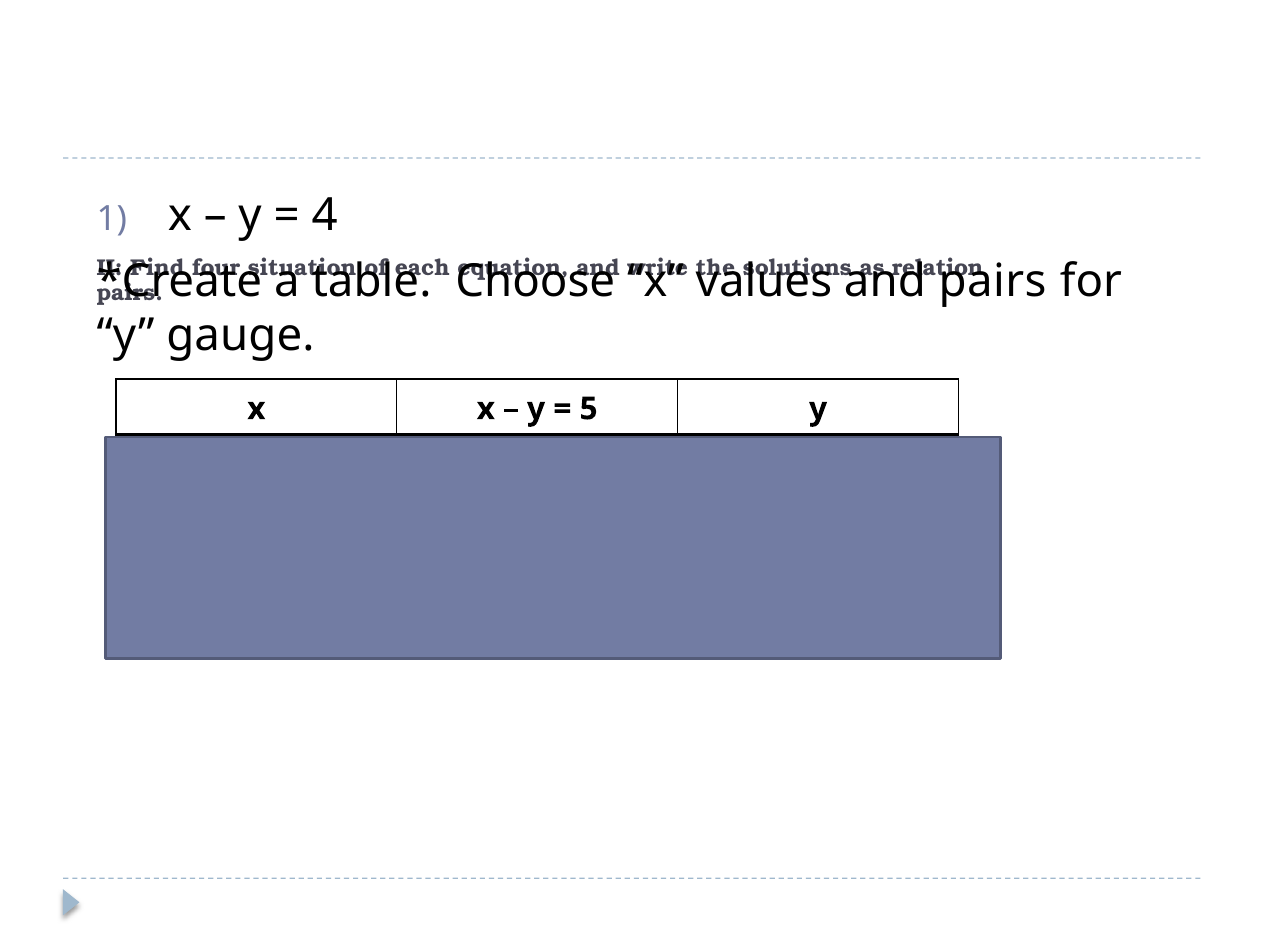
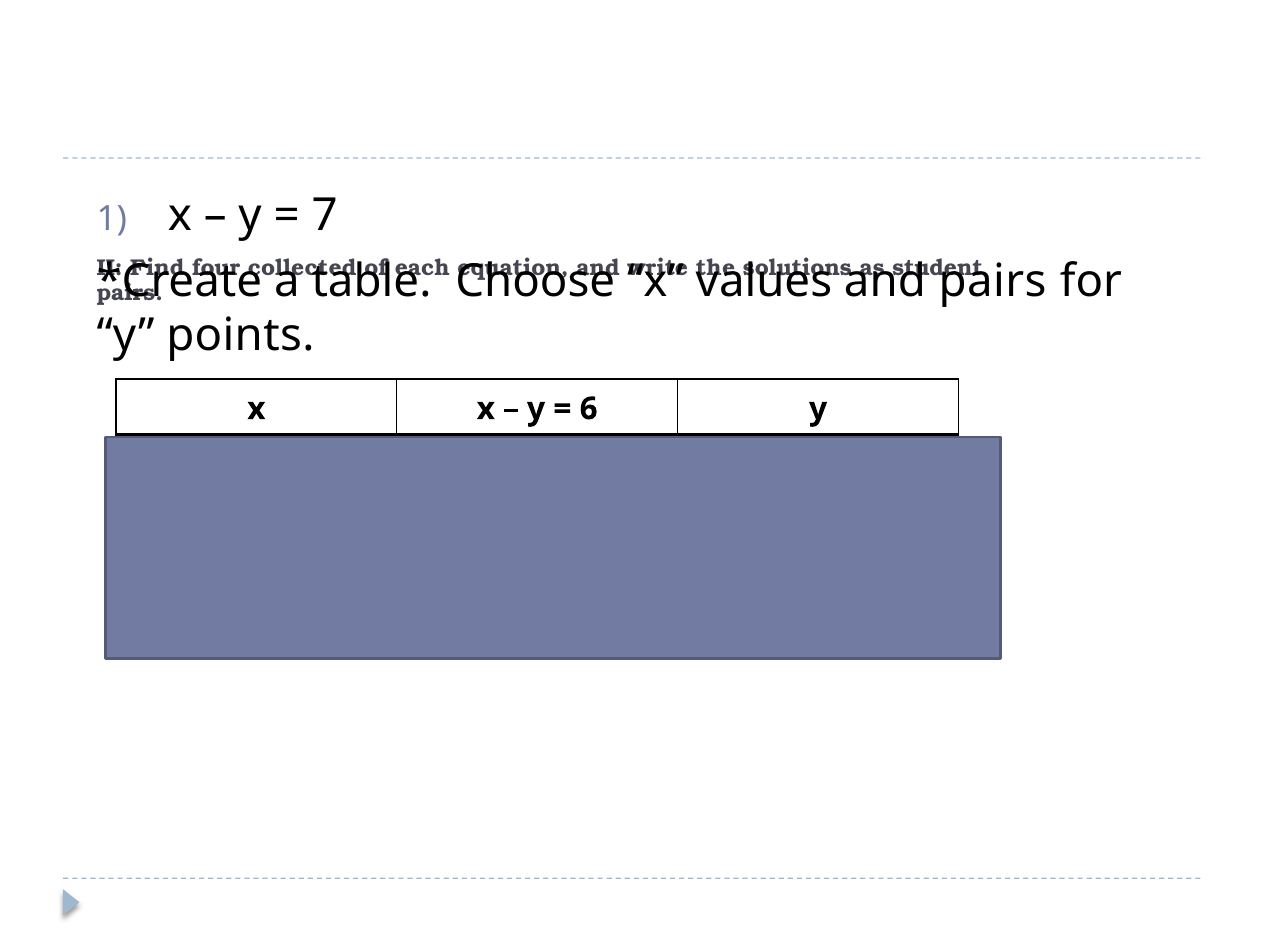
4: 4 -> 7
situation: situation -> collected
relation: relation -> student
gauge: gauge -> points
5: 5 -> 6
